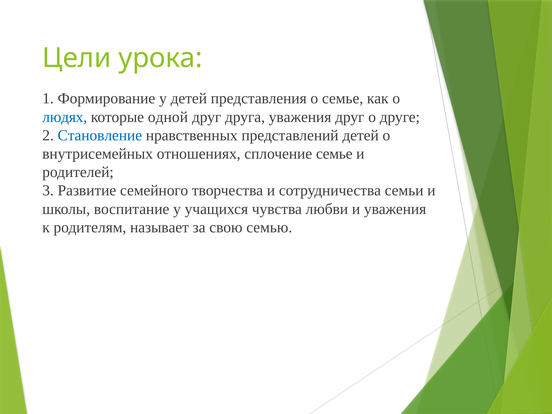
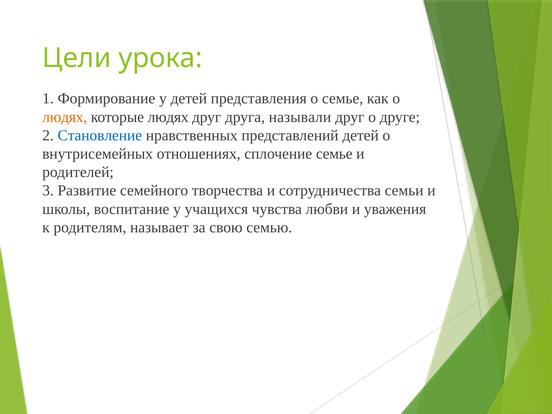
людях at (65, 117) colour: blue -> orange
которые одной: одной -> людях
друга уважения: уважения -> называли
